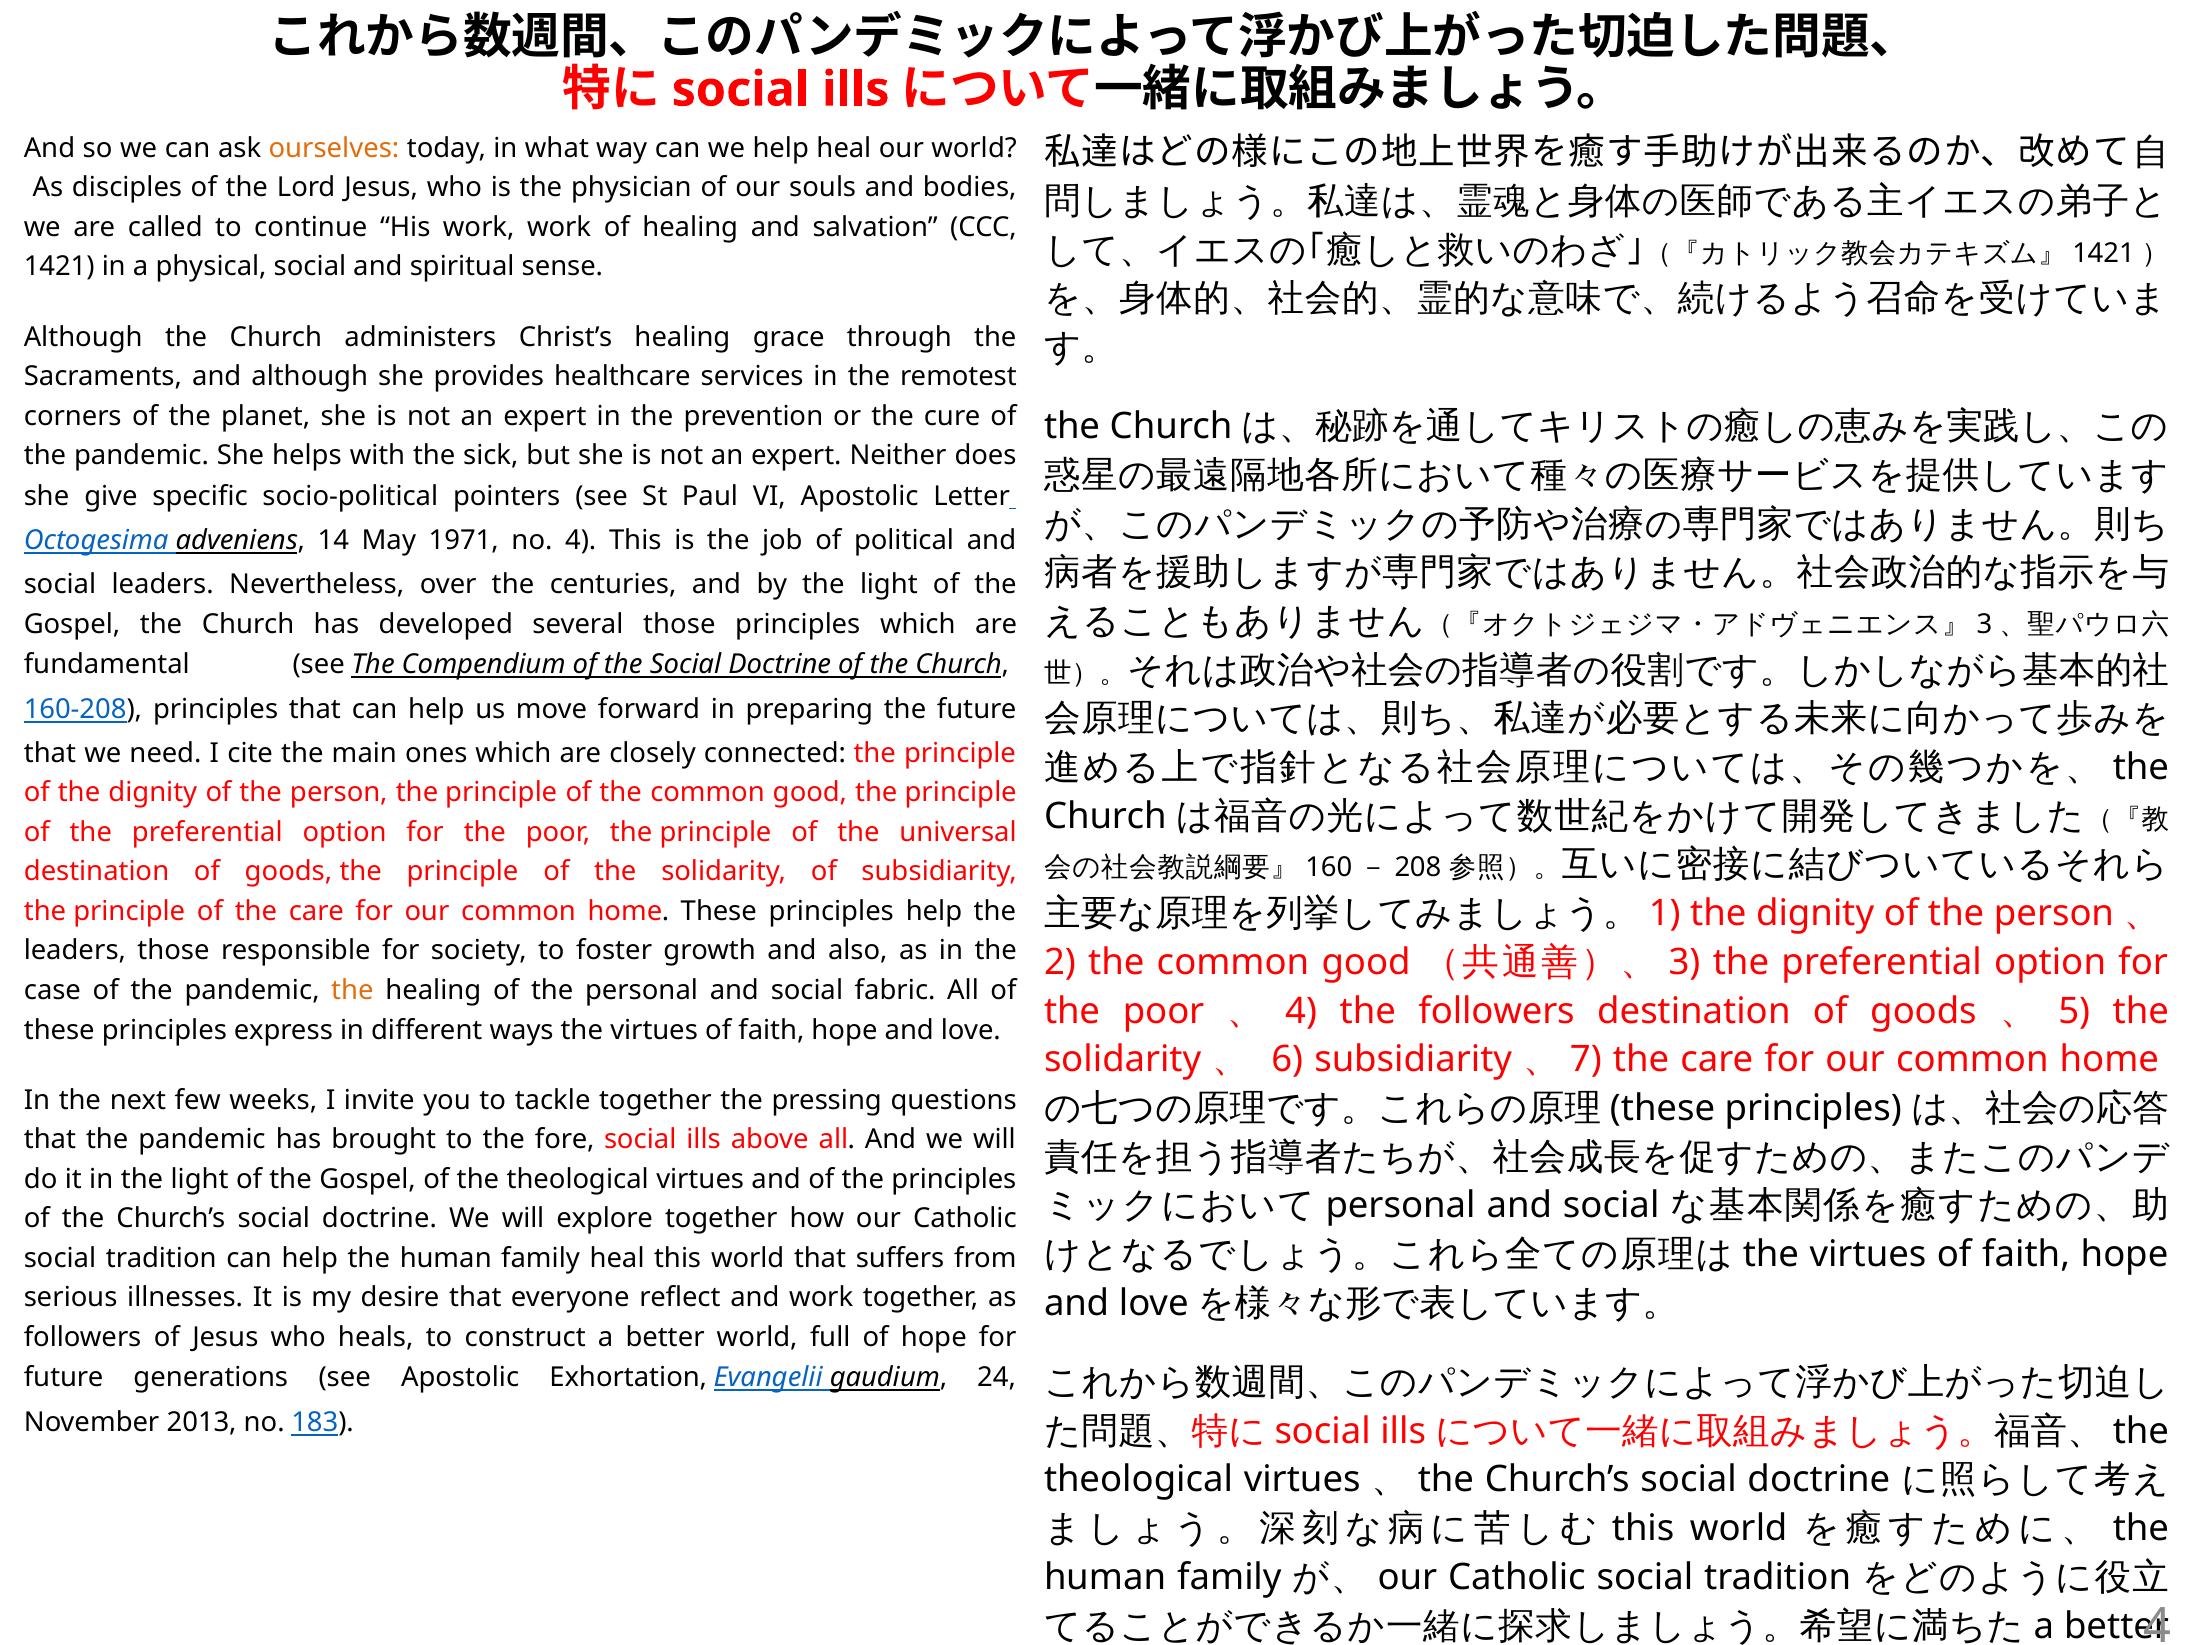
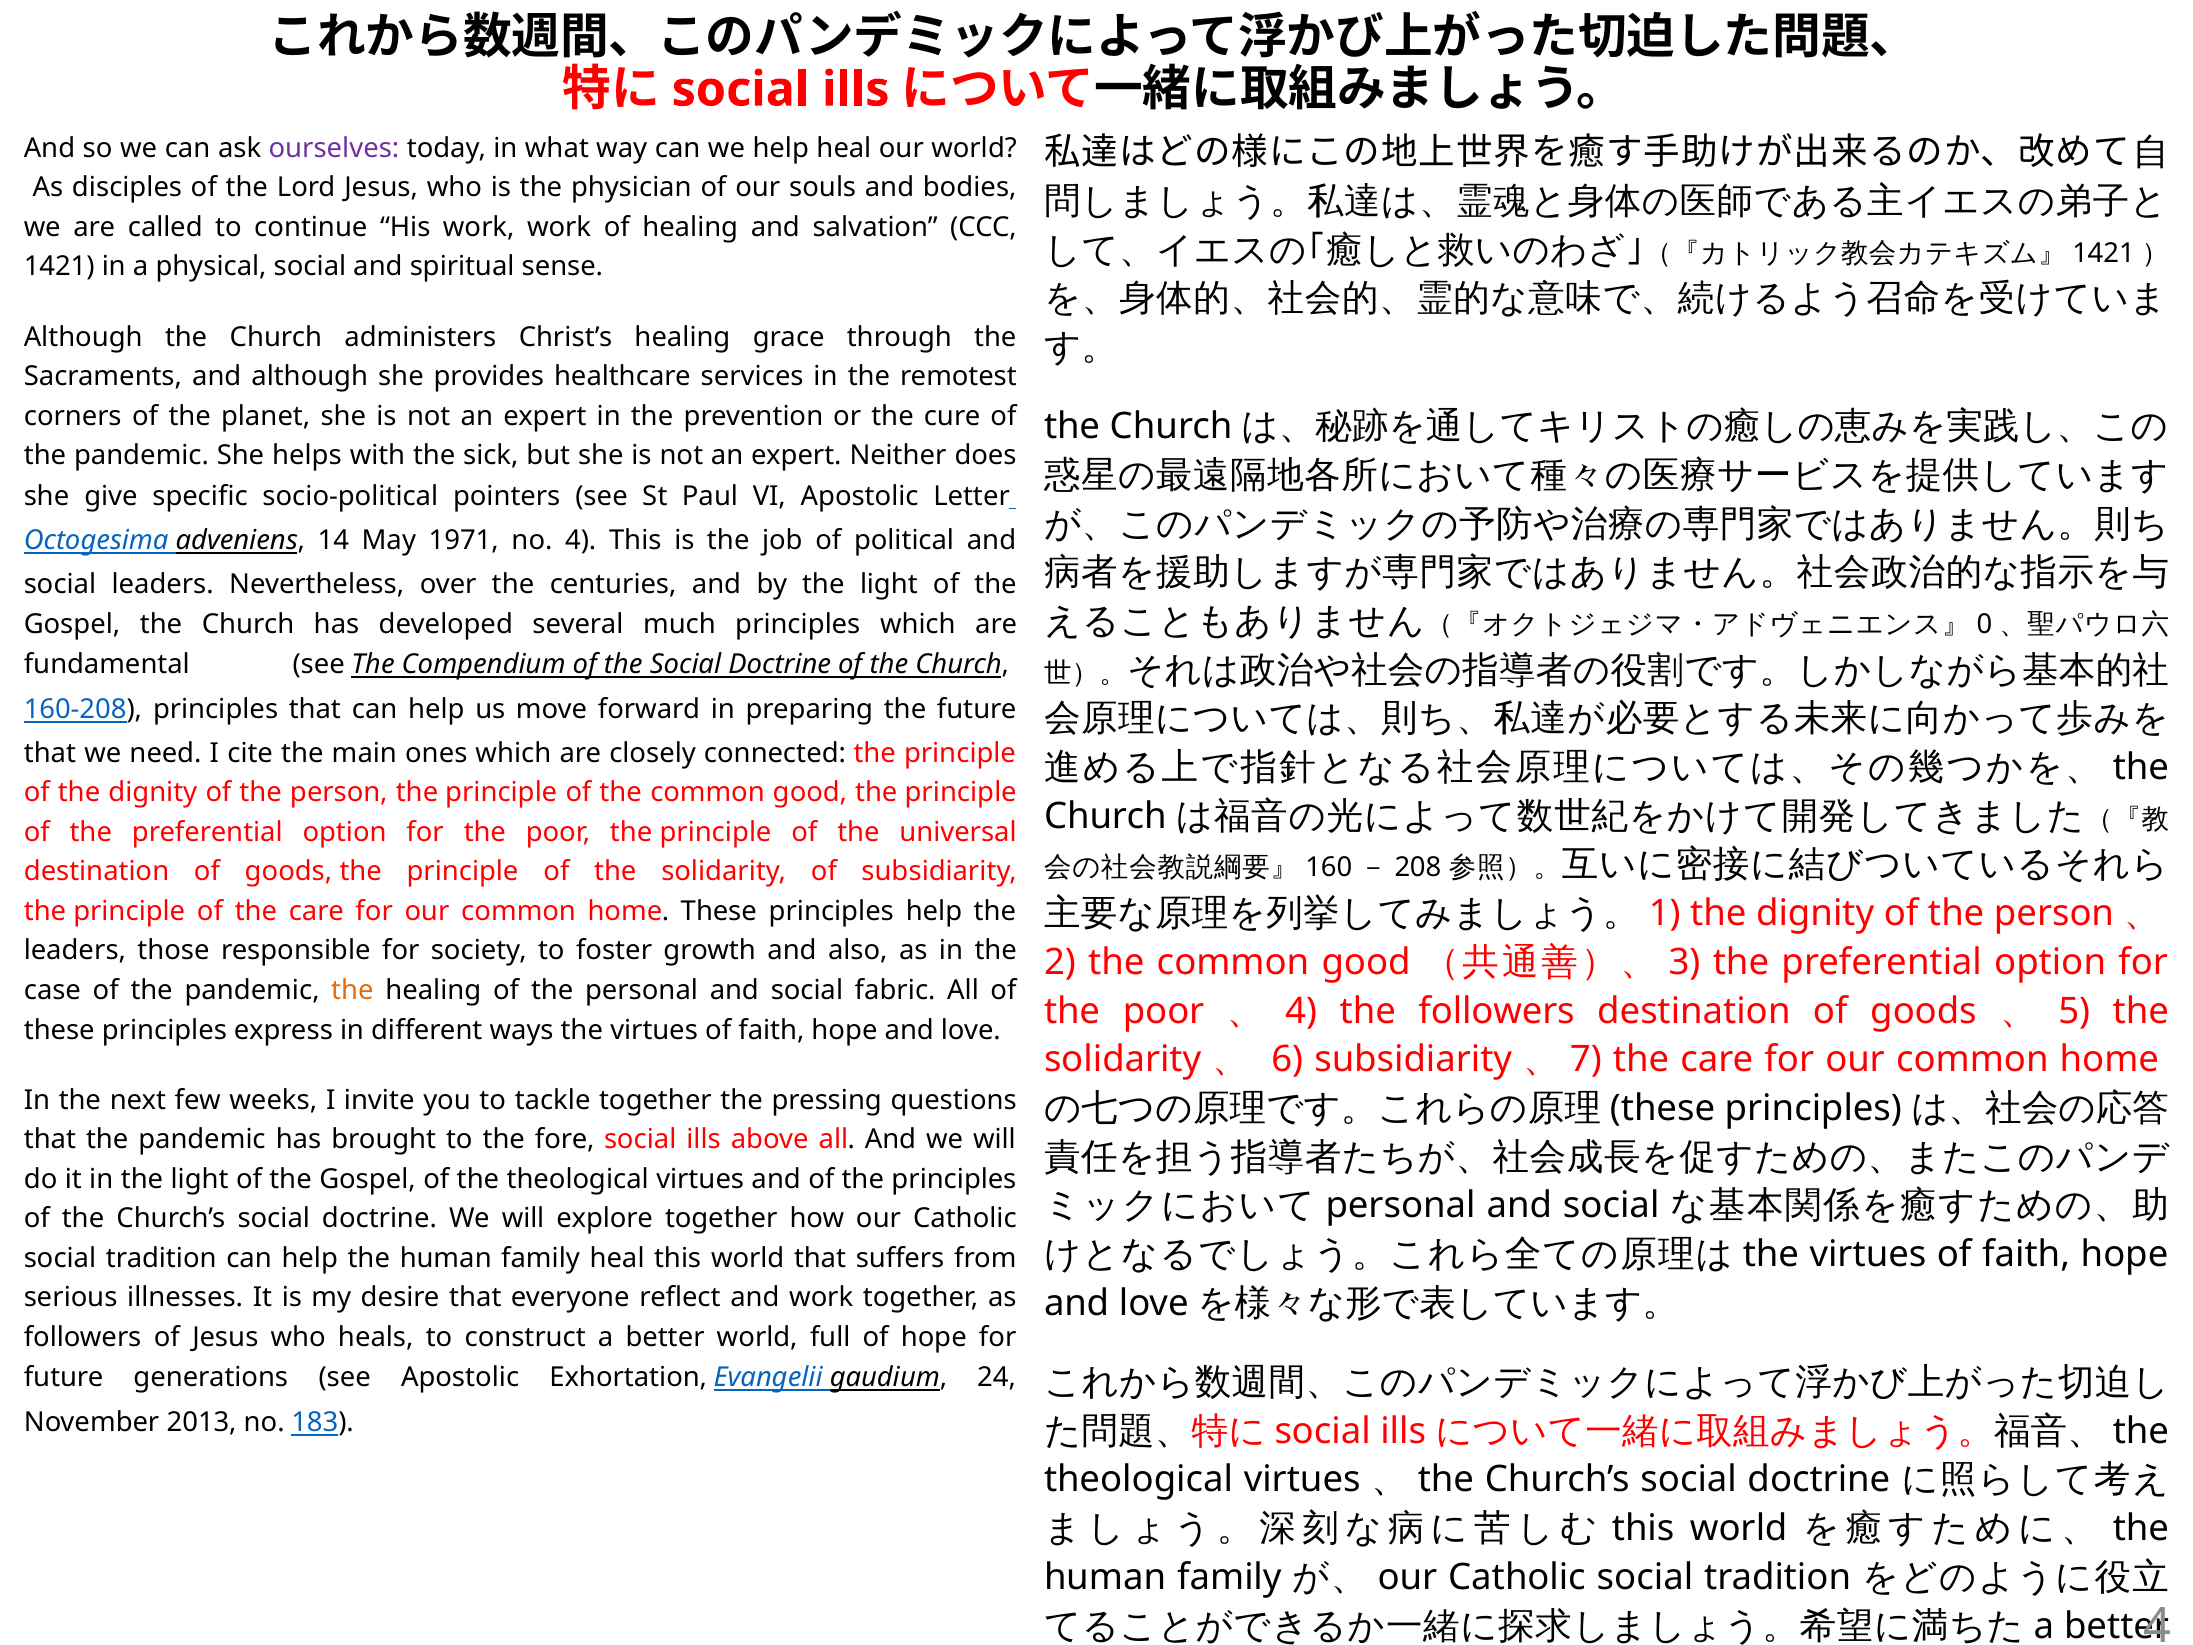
ourselves colour: orange -> purple
3 at (1985, 624): 3 -> 0
several those: those -> much
